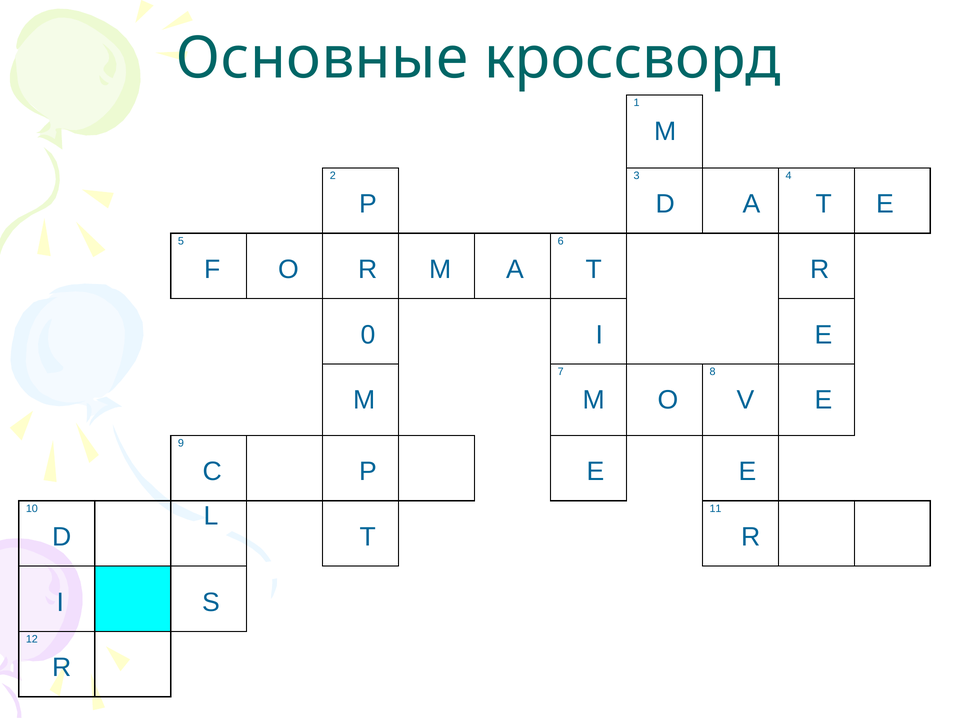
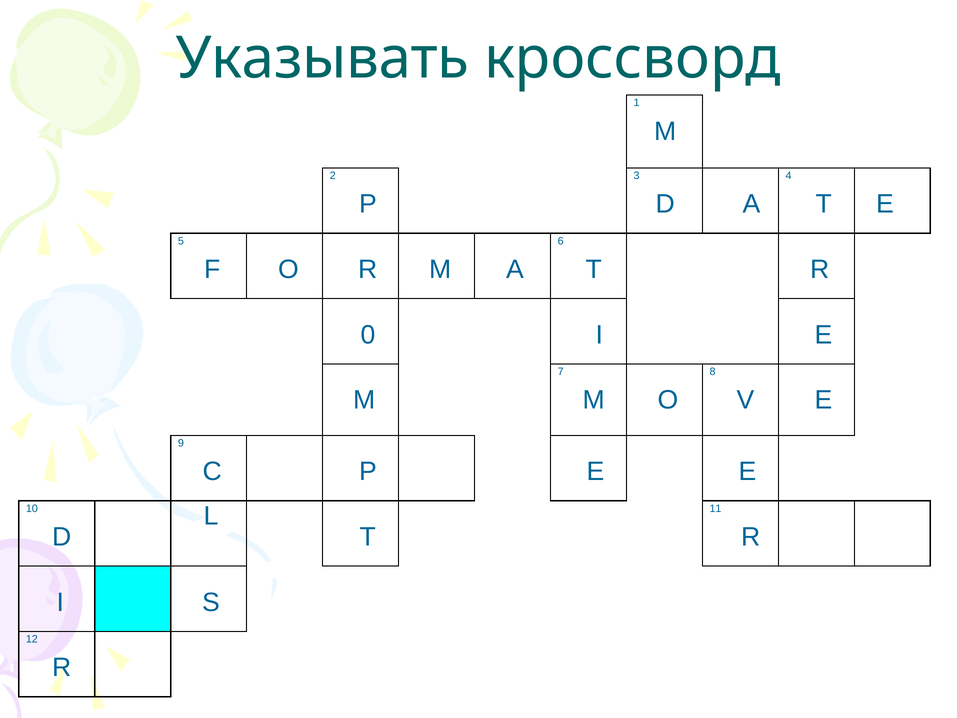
Основные: Основные -> Указывать
